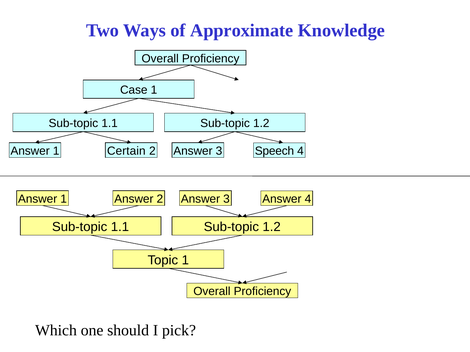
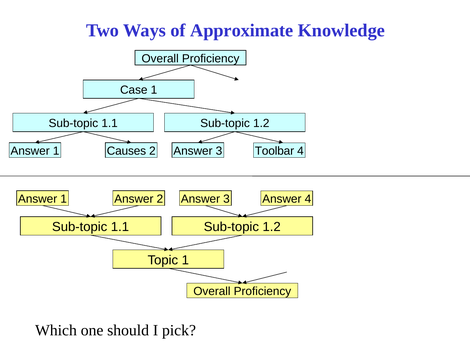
Certain: Certain -> Causes
Speech: Speech -> Toolbar
